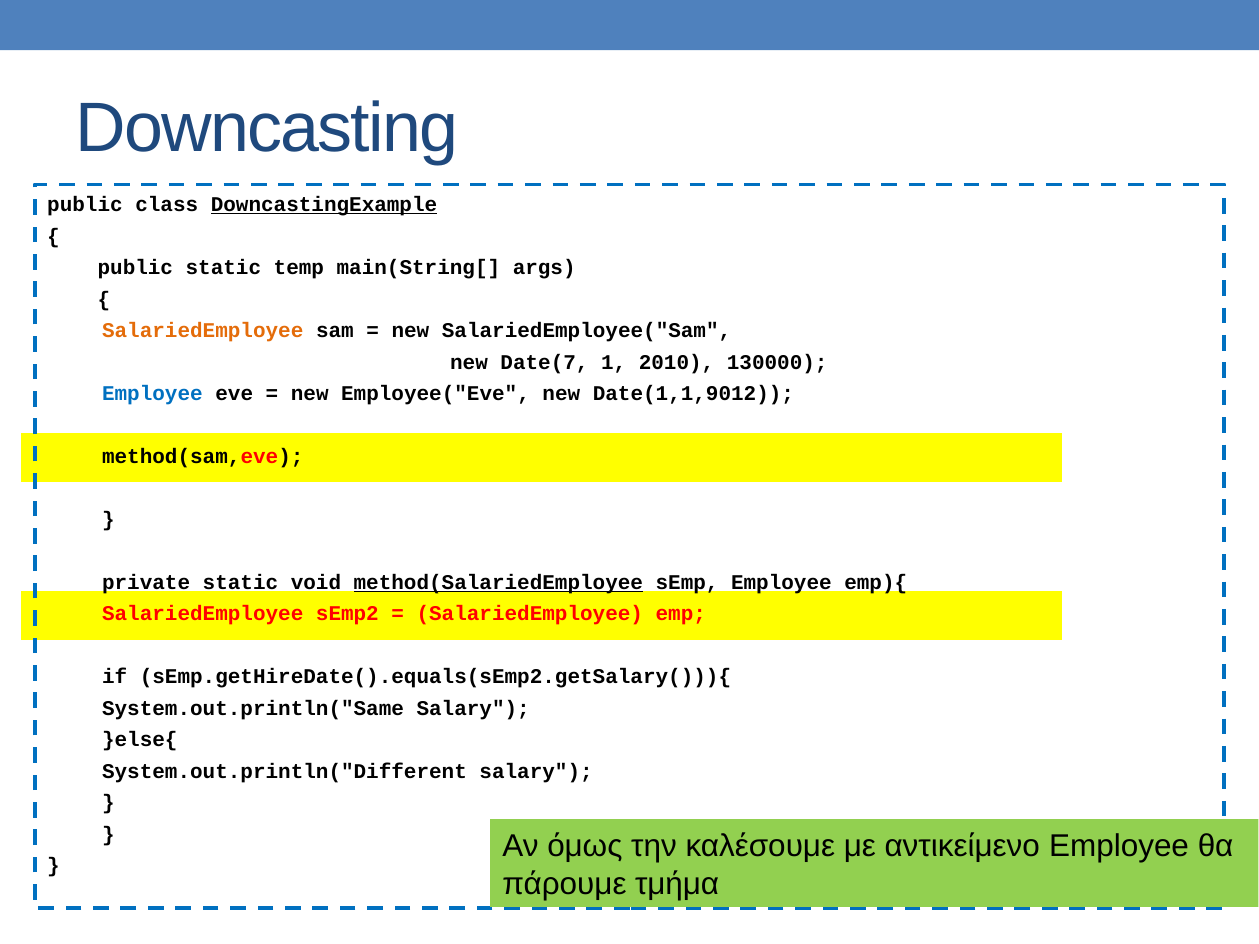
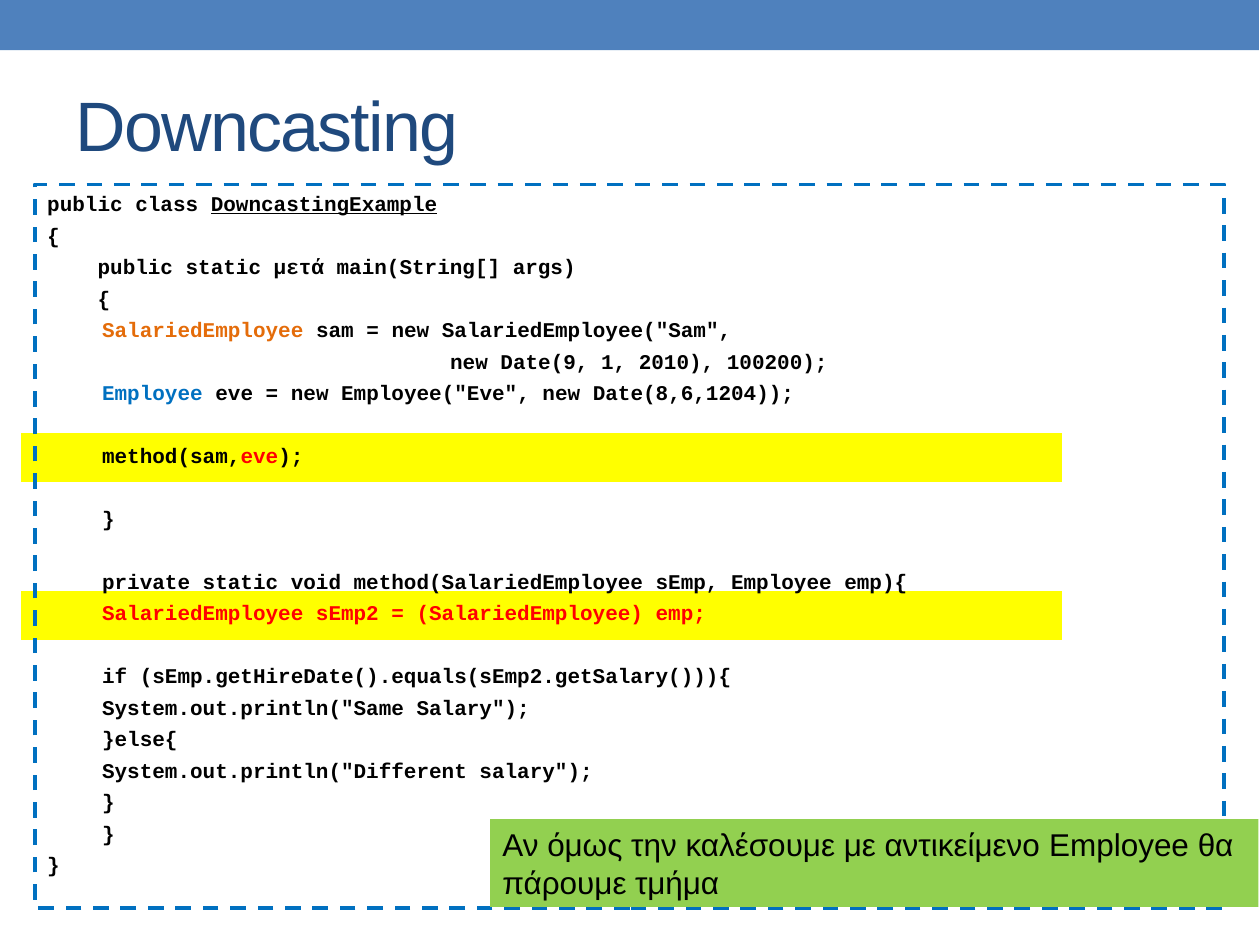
temp: temp -> μετά
Date(7: Date(7 -> Date(9
130000: 130000 -> 100200
Date(1,1,9012: Date(1,1,9012 -> Date(8,6,1204
method(SalariedEmployee underline: present -> none
